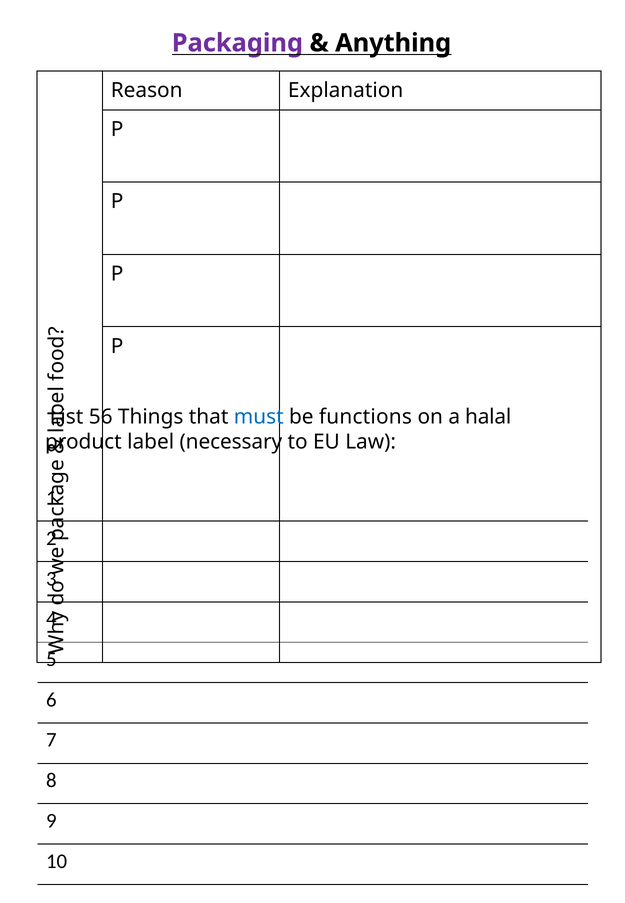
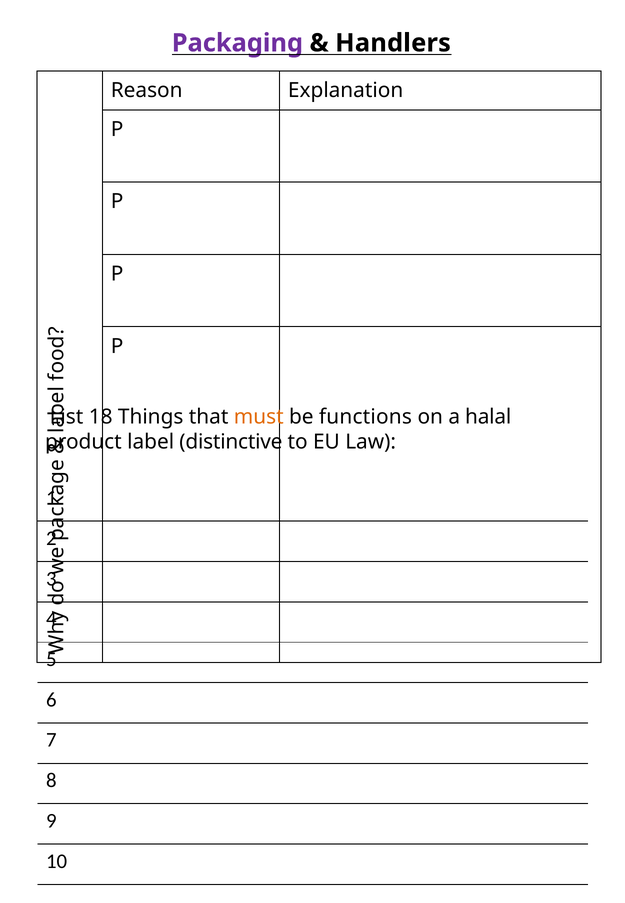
Anything: Anything -> Handlers
56: 56 -> 18
must colour: blue -> orange
necessary: necessary -> distinctive
